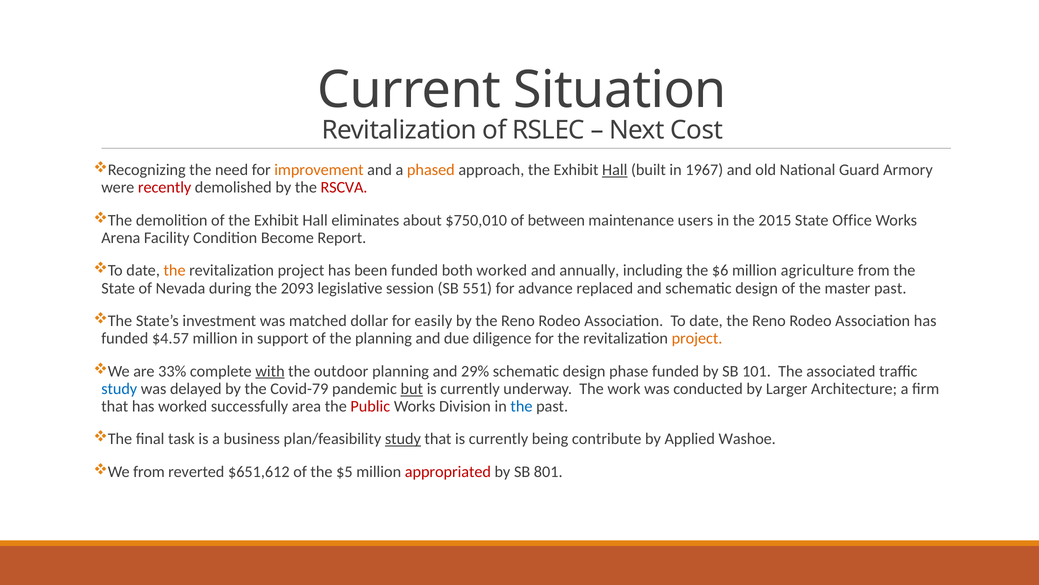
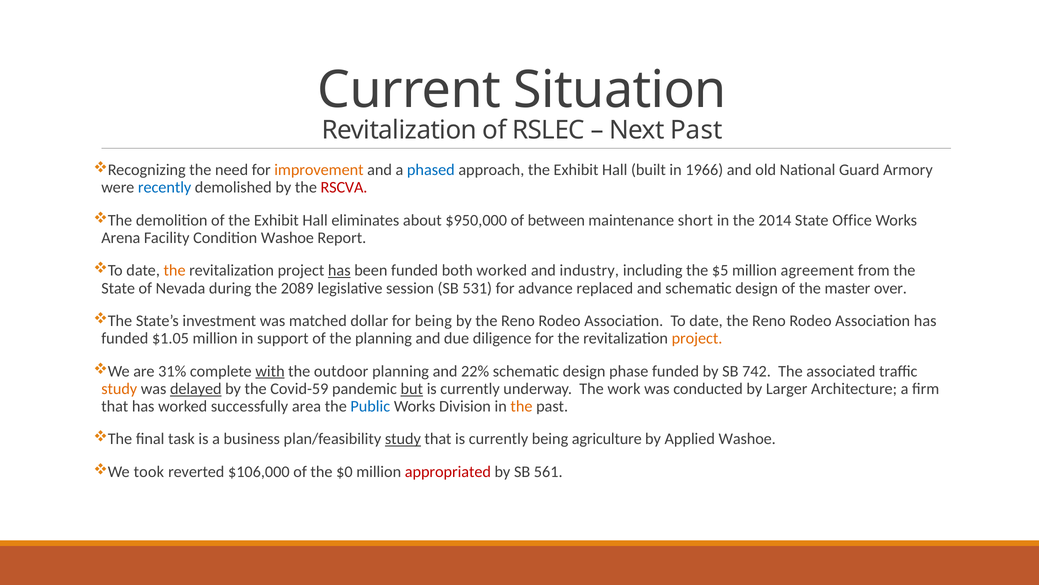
Next Cost: Cost -> Past
phased colour: orange -> blue
Hall at (615, 170) underline: present -> none
1967: 1967 -> 1966
recently colour: red -> blue
$750,010: $750,010 -> $950,000
users: users -> short
2015: 2015 -> 2014
Condition Become: Become -> Washoe
has at (339, 270) underline: none -> present
annually: annually -> industry
$6: $6 -> $5
agriculture: agriculture -> agreement
2093: 2093 -> 2089
551: 551 -> 531
master past: past -> over
for easily: easily -> being
$4.57: $4.57 -> $1.05
33%: 33% -> 31%
29%: 29% -> 22%
101: 101 -> 742
study at (119, 388) colour: blue -> orange
delayed underline: none -> present
Covid-79: Covid-79 -> Covid-59
Public colour: red -> blue
the at (521, 406) colour: blue -> orange
contribute: contribute -> agriculture
from at (149, 471): from -> took
$651,612: $651,612 -> $106,000
$5: $5 -> $0
801: 801 -> 561
